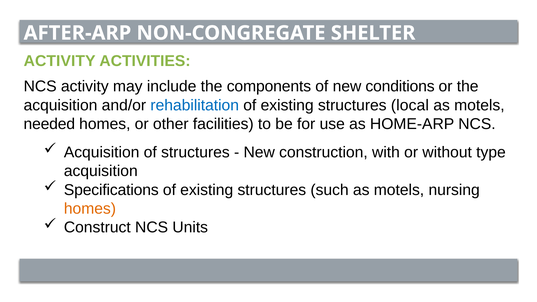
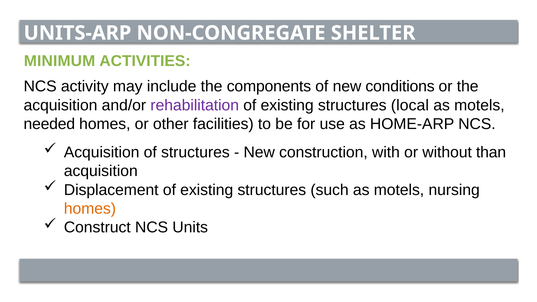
AFTER-ARP: AFTER-ARP -> UNITS-ARP
ACTIVITY at (60, 61): ACTIVITY -> MINIMUM
rehabilitation colour: blue -> purple
type: type -> than
Specifications: Specifications -> Displacement
